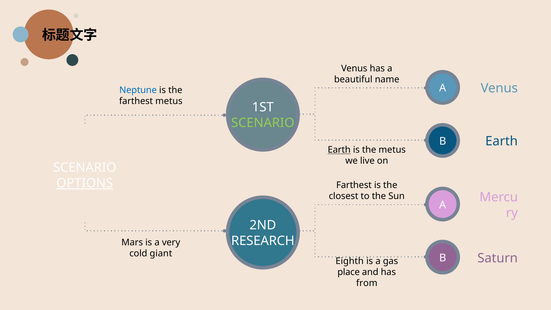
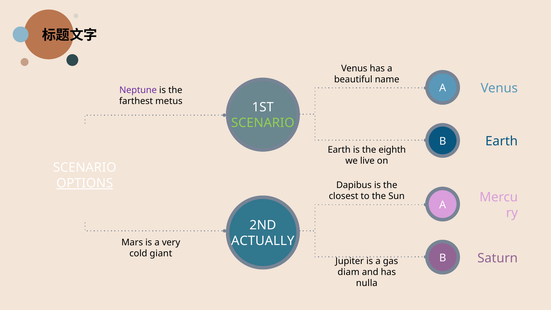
Neptune colour: blue -> purple
Earth at (339, 150) underline: present -> none
the metus: metus -> eighth
Farthest at (354, 185): Farthest -> Dapibus
RESEARCH: RESEARCH -> ACTUALLY
Eighth: Eighth -> Jupiter
place: place -> diam
from: from -> nulla
